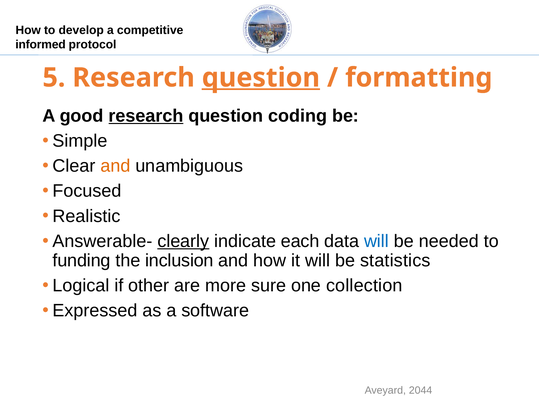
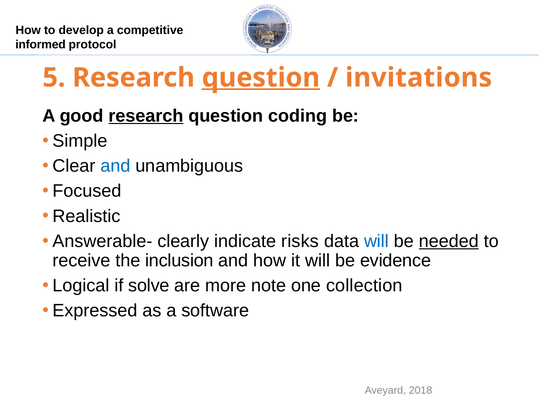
formatting: formatting -> invitations
and at (115, 166) colour: orange -> blue
clearly underline: present -> none
each: each -> risks
needed underline: none -> present
funding: funding -> receive
statistics: statistics -> evidence
other: other -> solve
sure: sure -> note
2044: 2044 -> 2018
